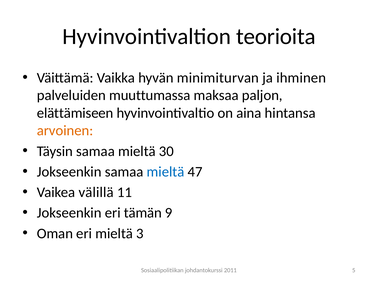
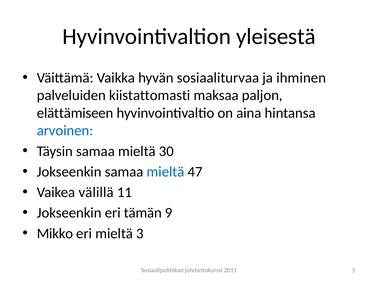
teorioita: teorioita -> yleisestä
minimiturvan: minimiturvan -> sosiaaliturvaa
muuttumassa: muuttumassa -> kiistattomasti
arvoinen colour: orange -> blue
Oman: Oman -> Mikko
